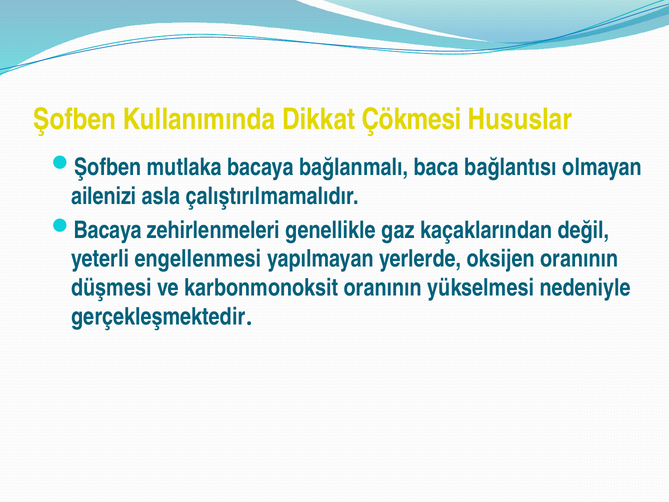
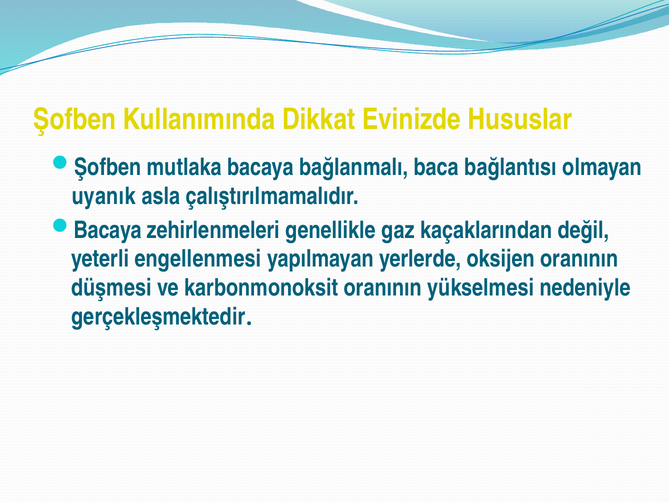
Çökmesi: Çökmesi -> Evinizde
ailenizi: ailenizi -> uyanık
